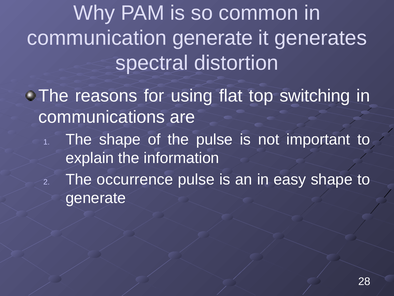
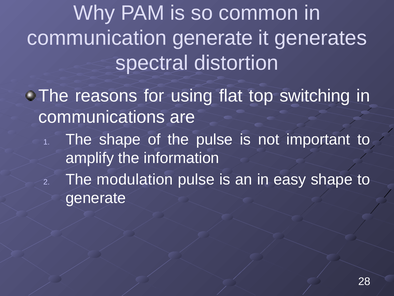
explain: explain -> amplify
occurrence: occurrence -> modulation
